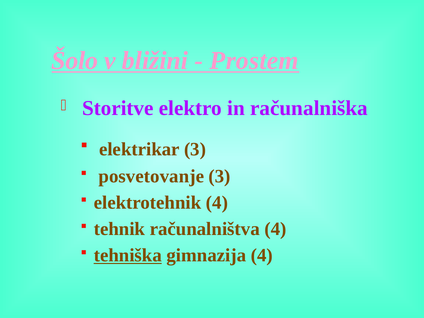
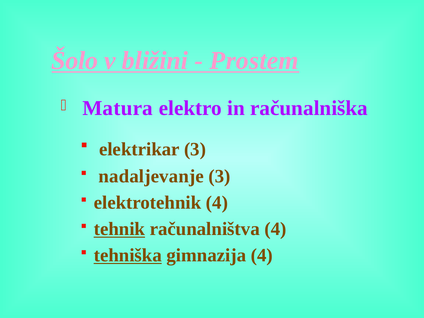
Storitve: Storitve -> Matura
posvetovanje: posvetovanje -> nadaljevanje
tehnik underline: none -> present
